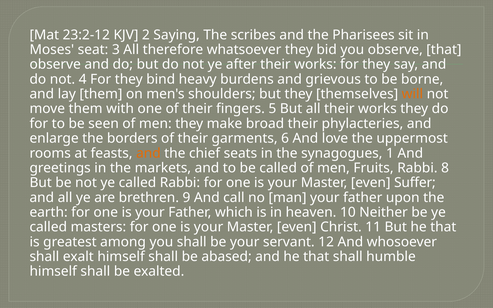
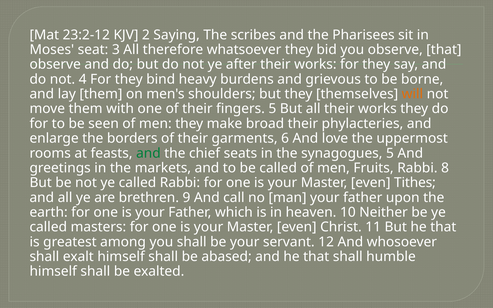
and at (148, 153) colour: orange -> green
synagogues 1: 1 -> 5
Suffer: Suffer -> Tithes
